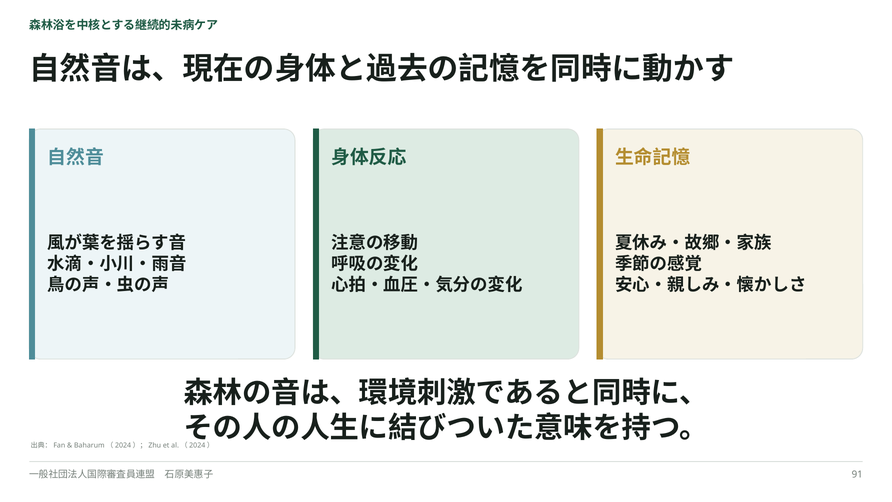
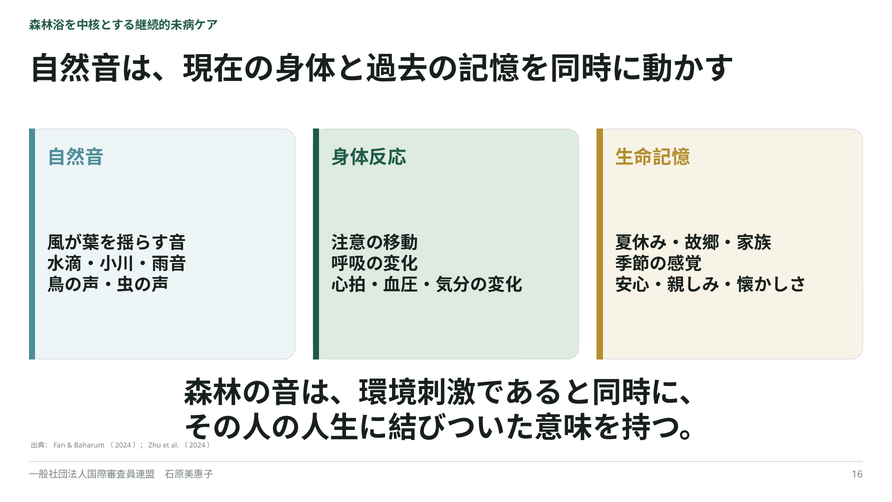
91: 91 -> 16
